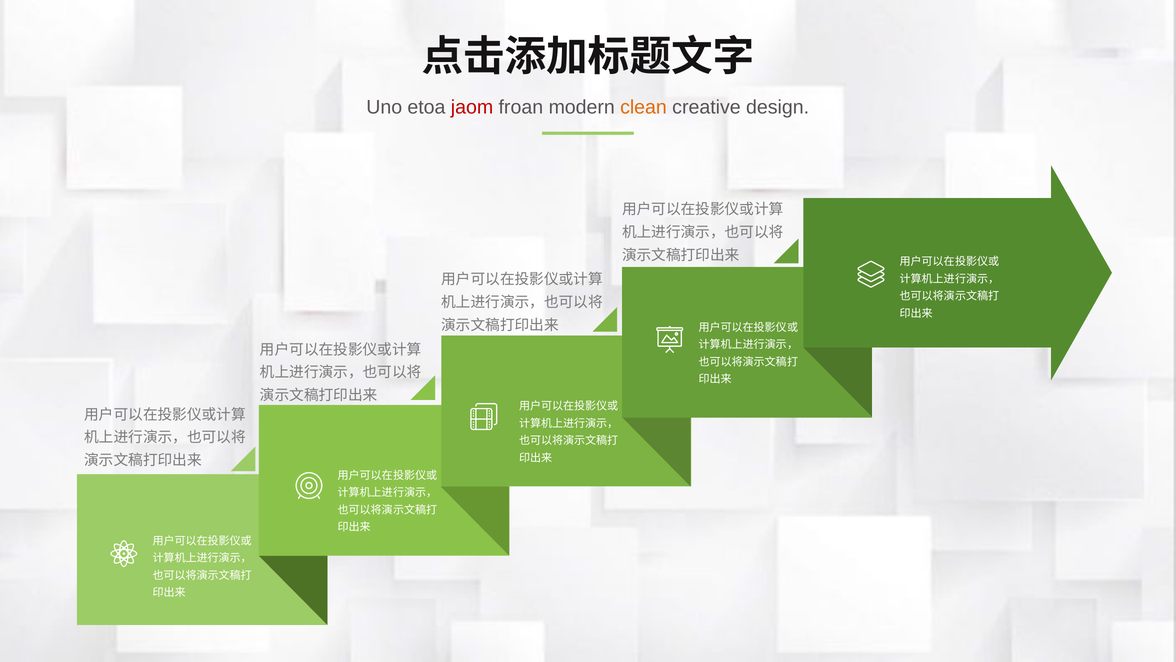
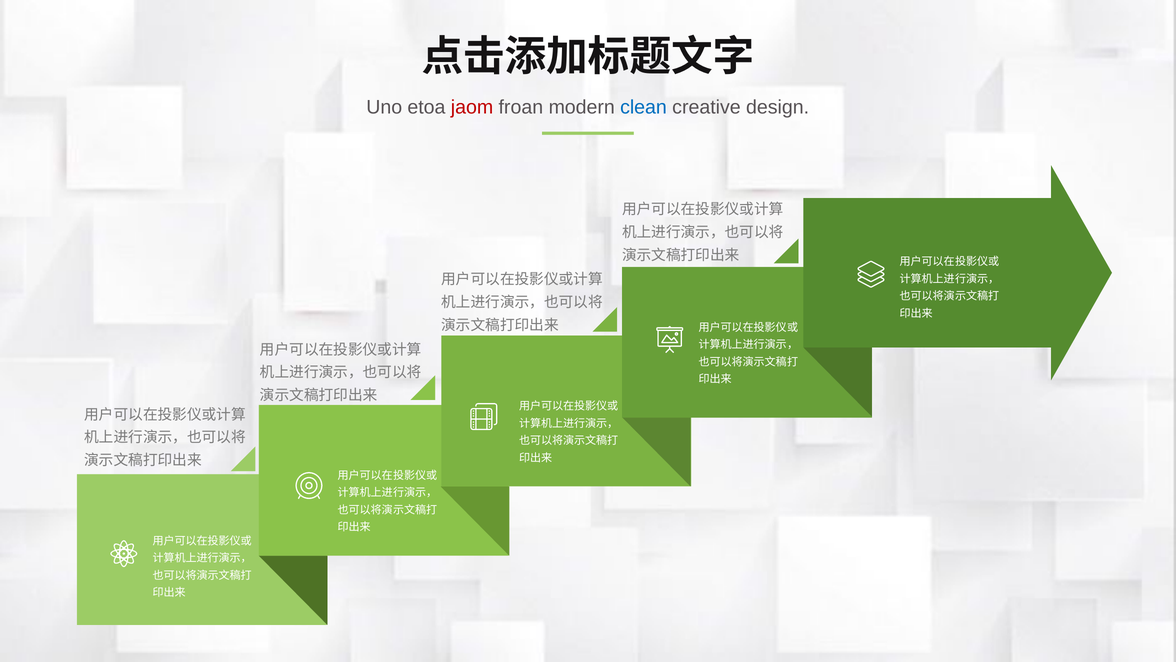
clean colour: orange -> blue
